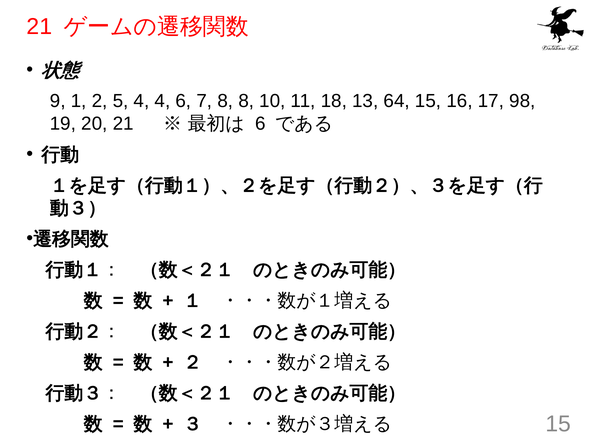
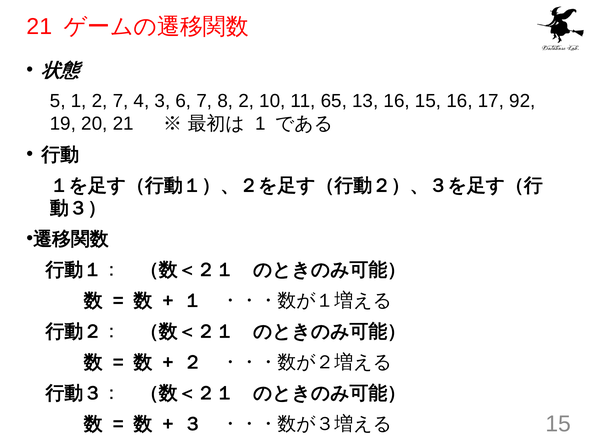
9: 9 -> 5
2 5: 5 -> 7
4 4: 4 -> 3
8 8: 8 -> 2
18: 18 -> 65
13 64: 64 -> 16
98: 98 -> 92
6 at (260, 124): 6 -> 1
